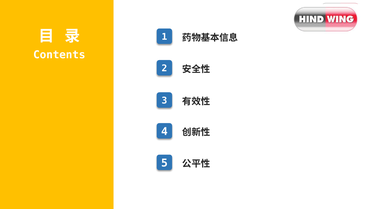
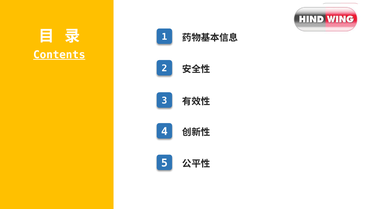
Contents underline: none -> present
